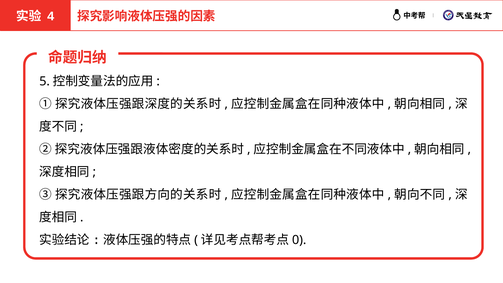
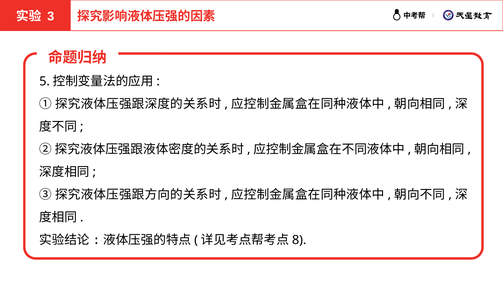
4: 4 -> 3
0: 0 -> 8
